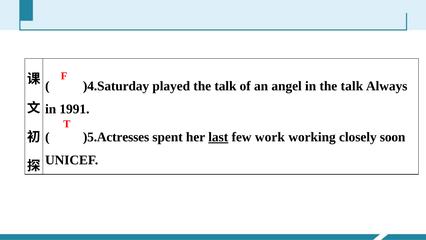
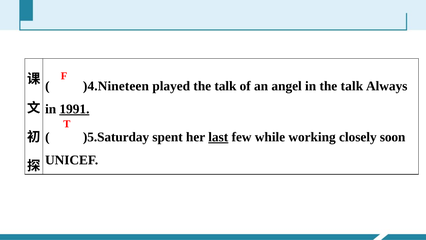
)4.Saturday: )4.Saturday -> )4.Nineteen
1991 underline: none -> present
)5.Actresses: )5.Actresses -> )5.Saturday
work: work -> while
